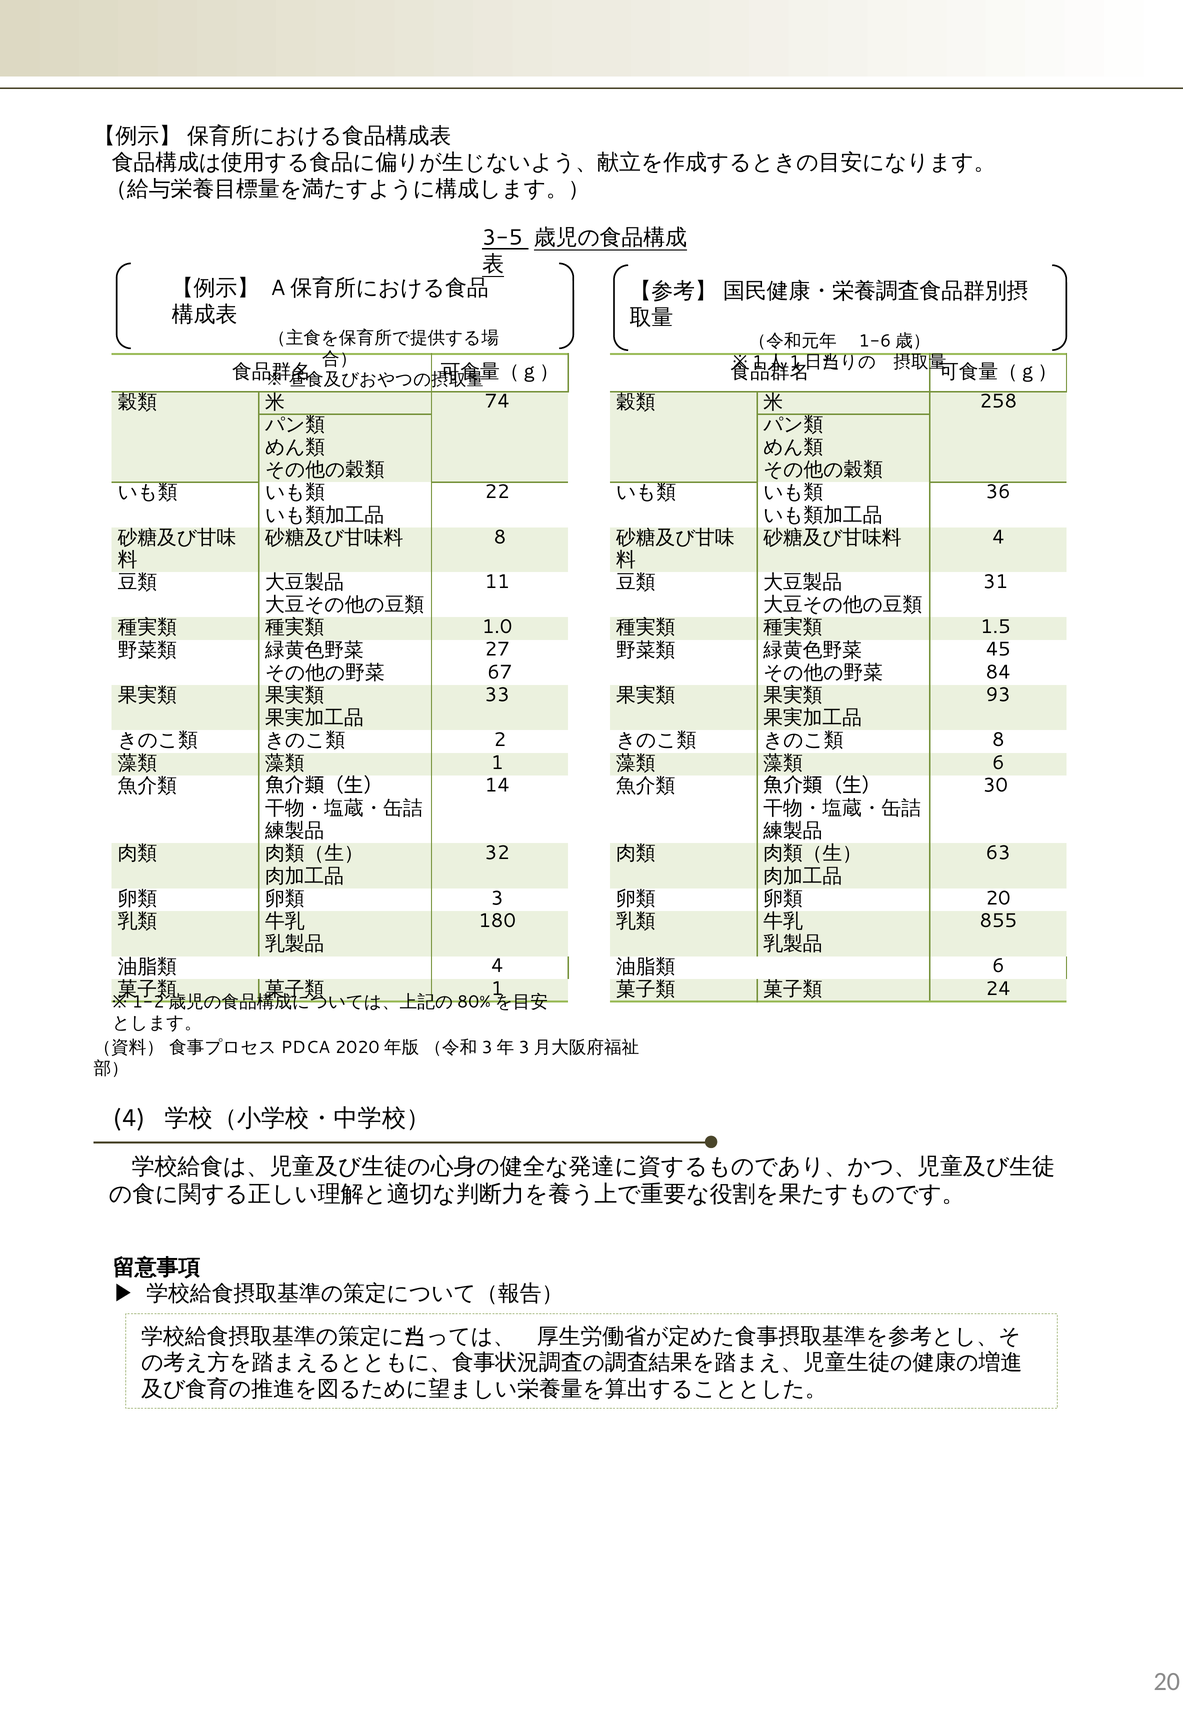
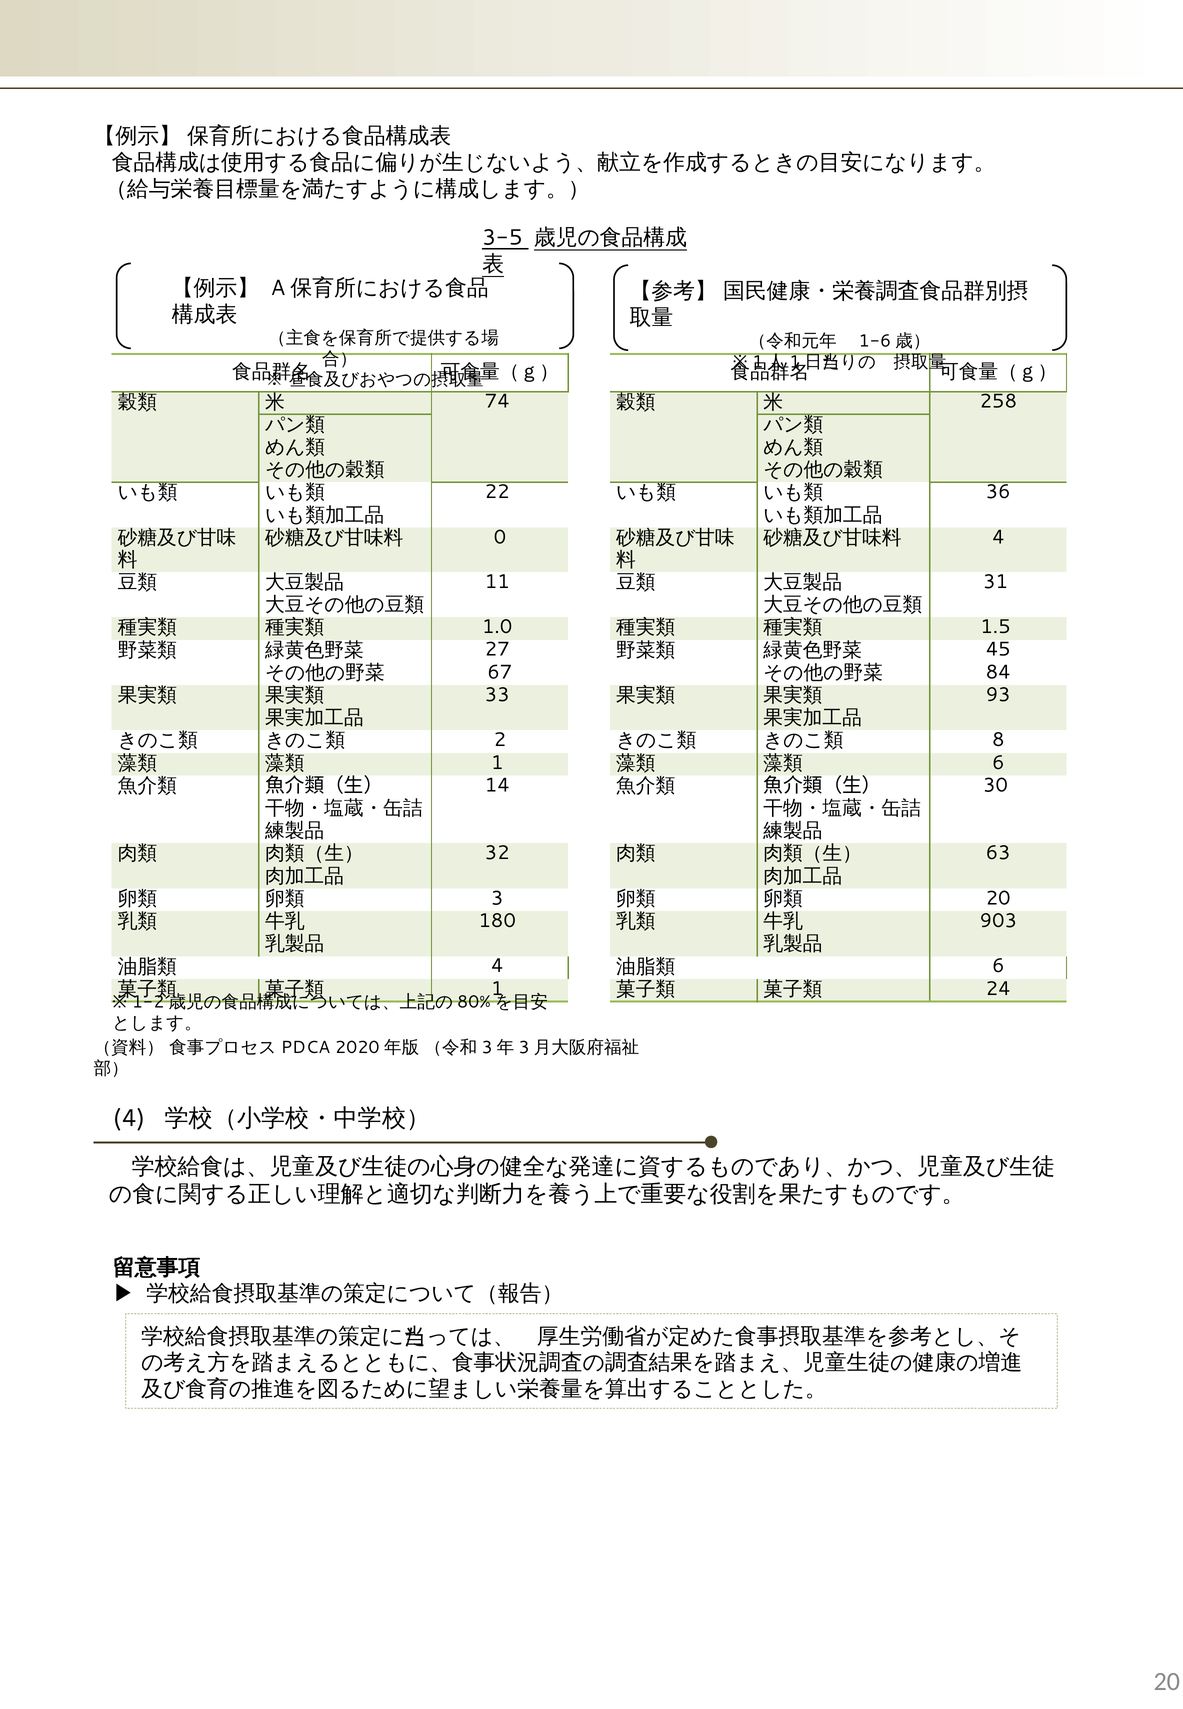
8 at (500, 537): 8 -> 0
855: 855 -> 903
